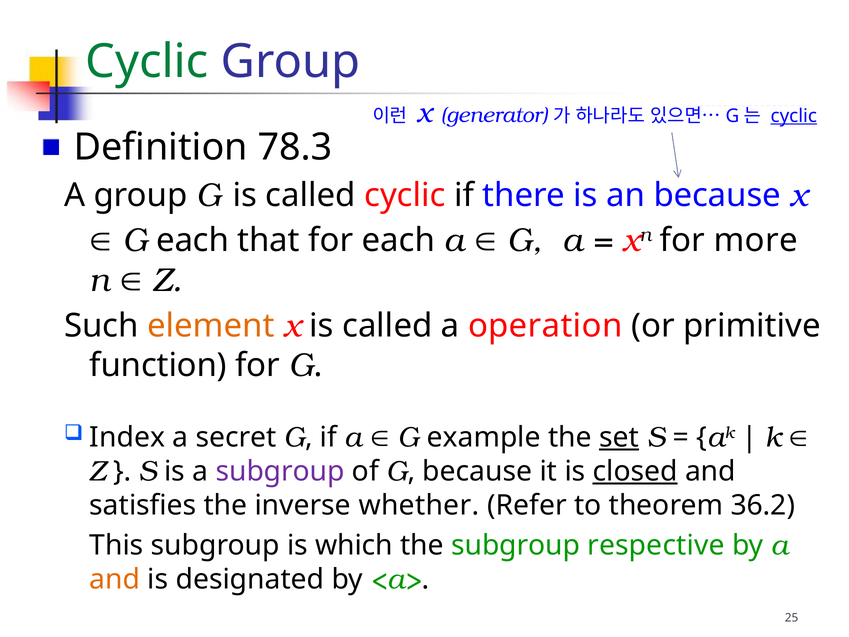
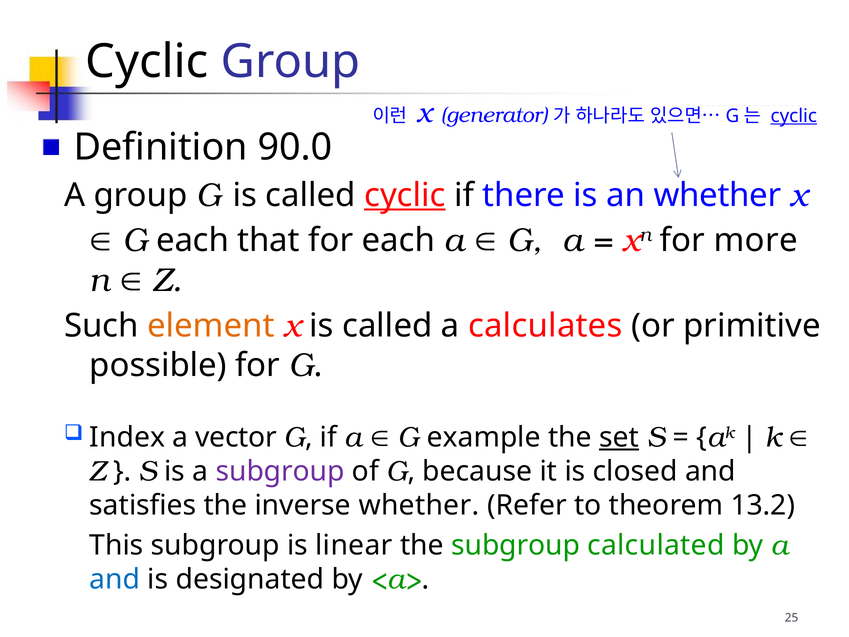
Cyclic at (147, 62) colour: green -> black
78.3: 78.3 -> 90.0
cyclic at (405, 195) underline: none -> present
an because: because -> whether
operation: operation -> calculates
function: function -> possible
secret: secret -> vector
closed underline: present -> none
36.2: 36.2 -> 13.2
which: which -> linear
respective: respective -> calculated
and at (115, 579) colour: orange -> blue
